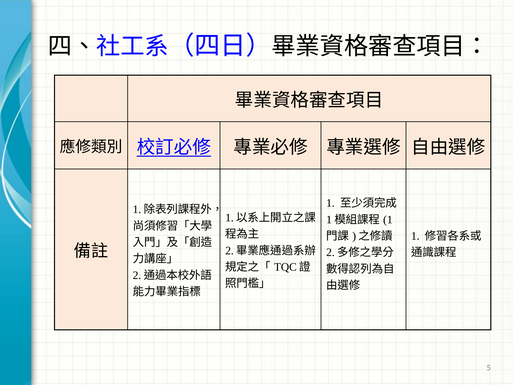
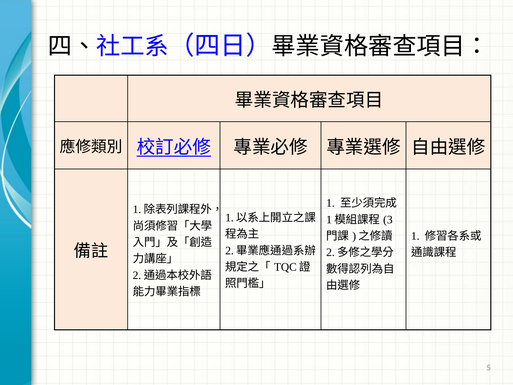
1 at (388, 219): 1 -> 3
